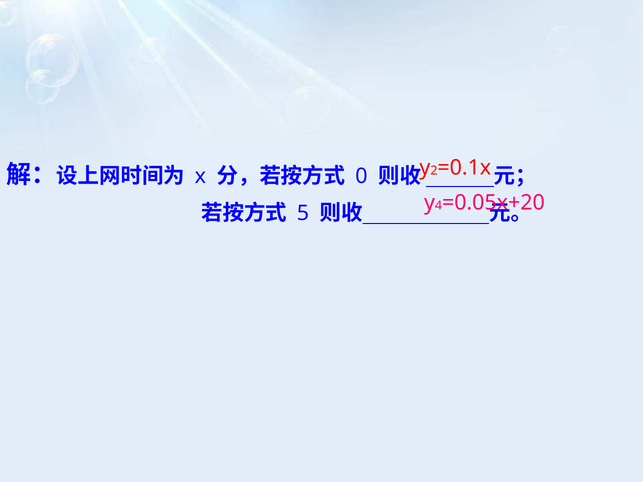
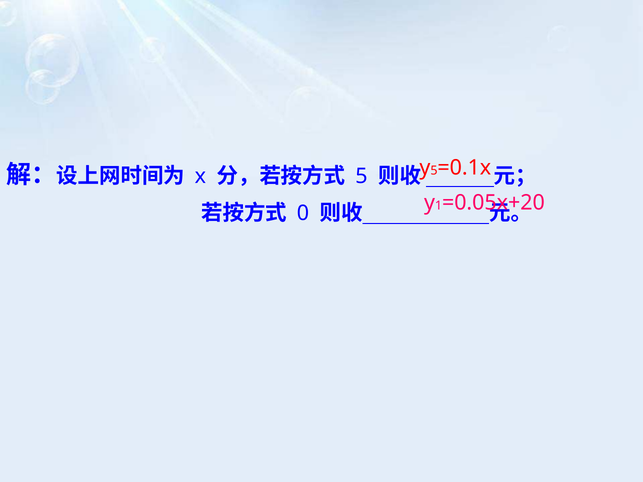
2 at (434, 170): 2 -> 5
0 at (361, 176): 0 -> 5
4: 4 -> 1
5: 5 -> 0
